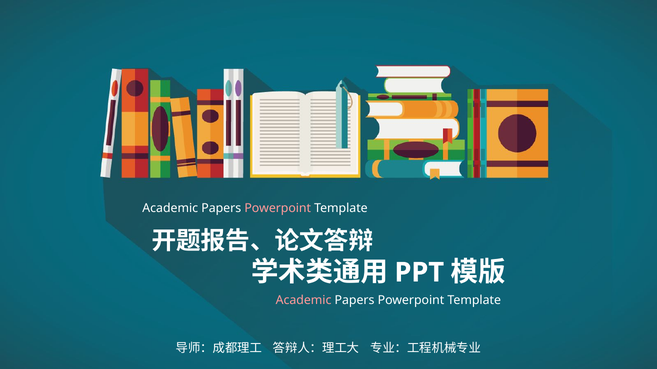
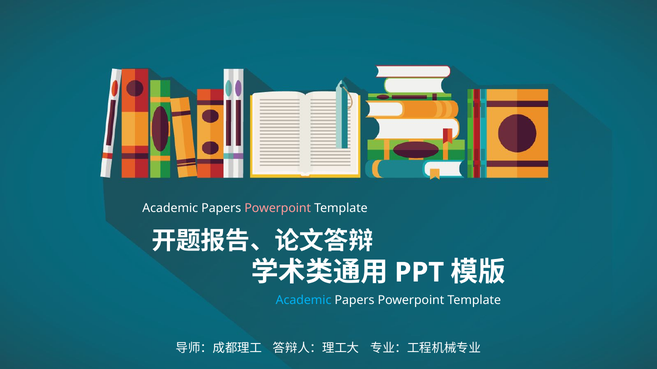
Academic at (304, 301) colour: pink -> light blue
